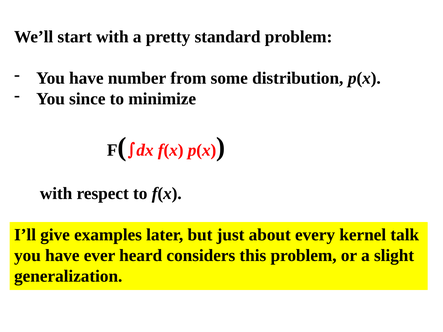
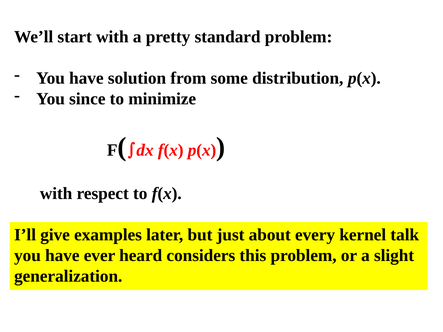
number: number -> solution
